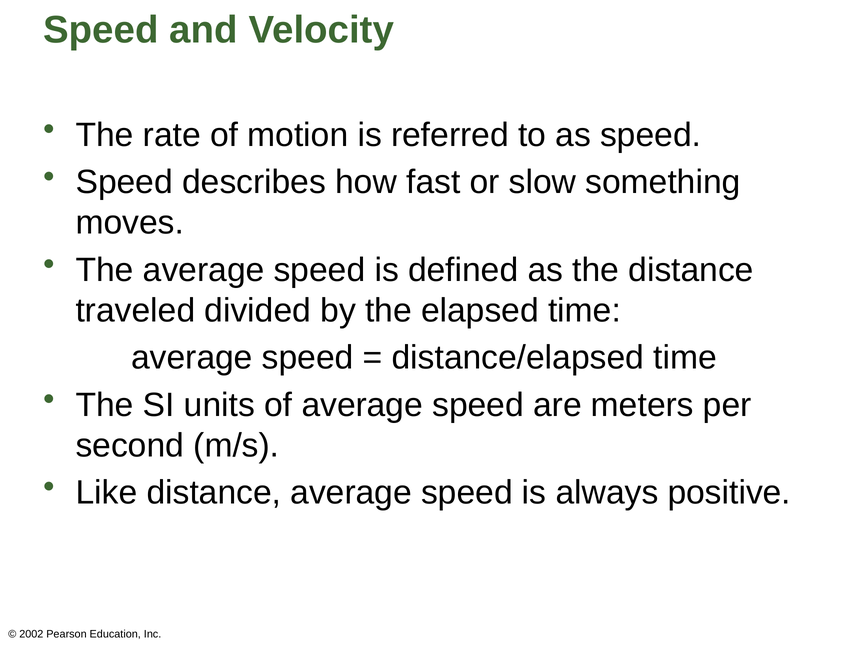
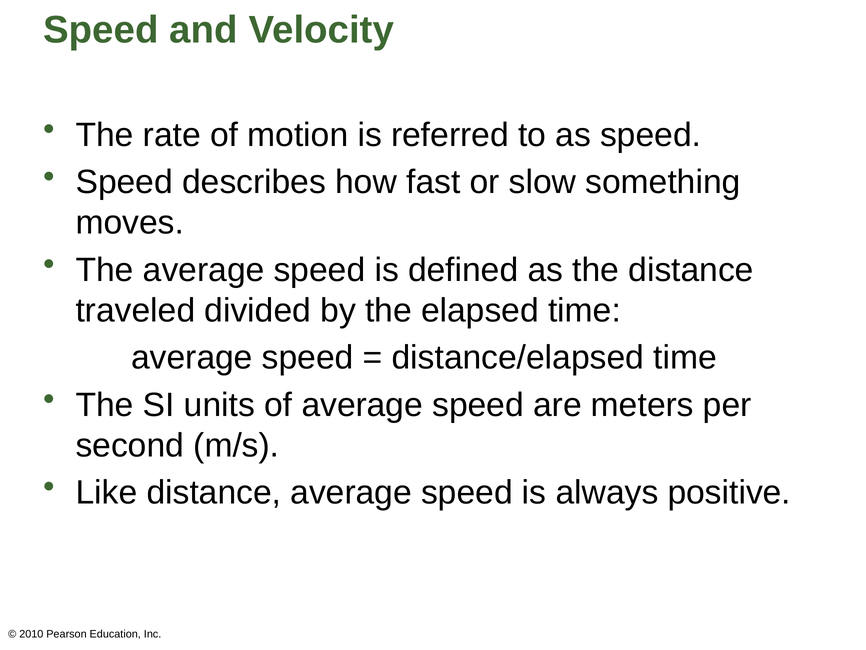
2002: 2002 -> 2010
